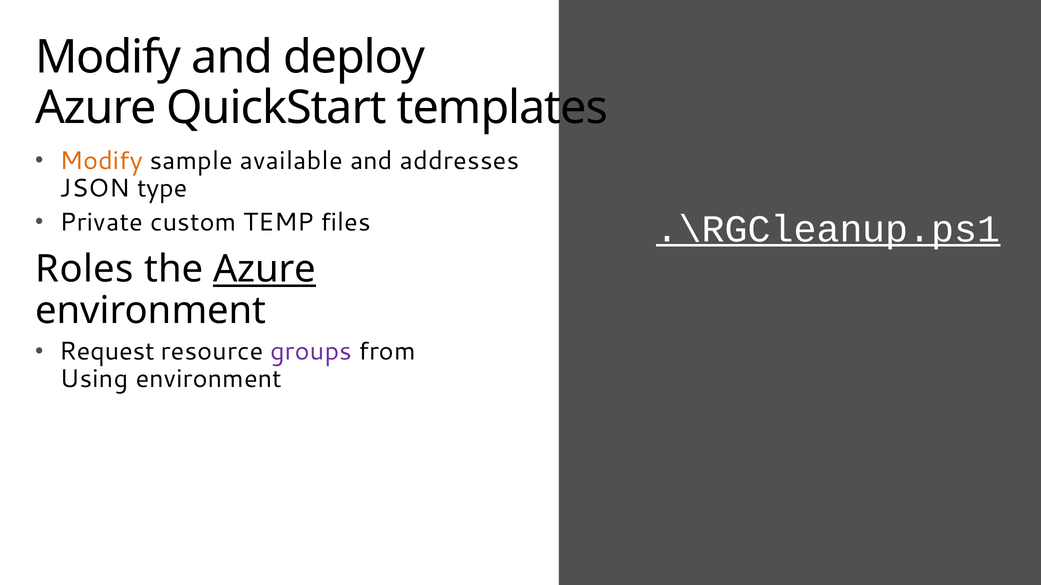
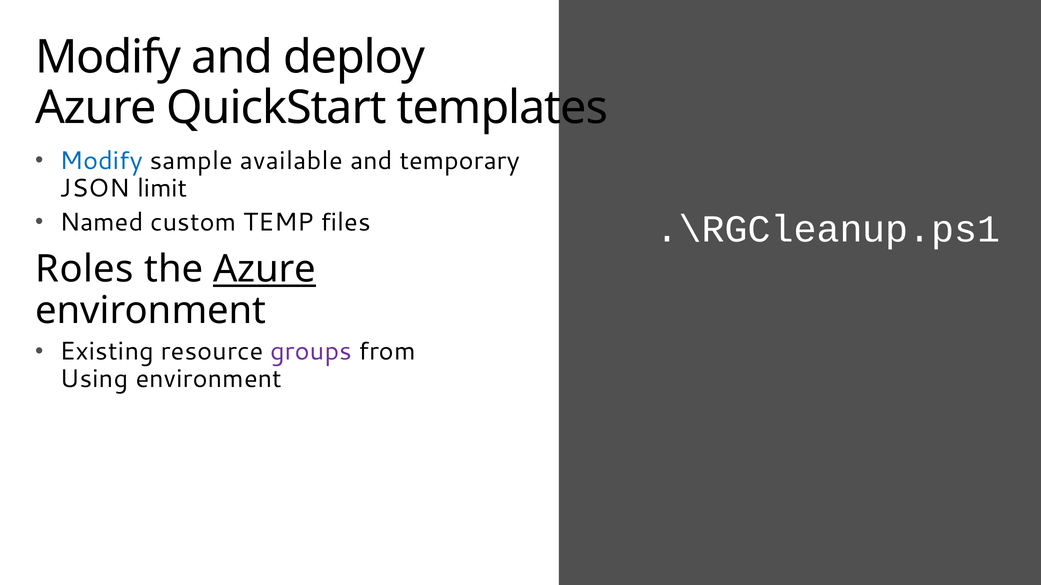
Modify at (101, 161) colour: orange -> blue
addresses: addresses -> temporary
type: type -> limit
Private: Private -> Named
.\RGCleanup.ps1 underline: present -> none
Request: Request -> Existing
